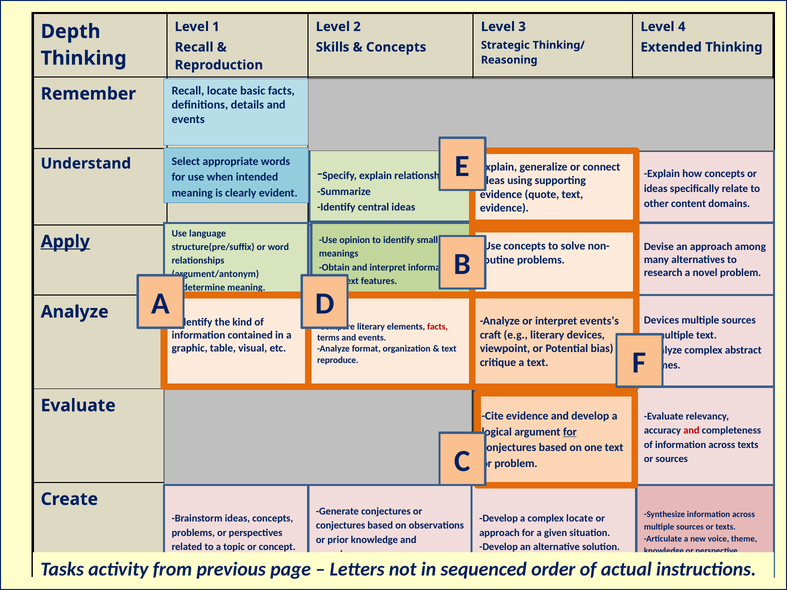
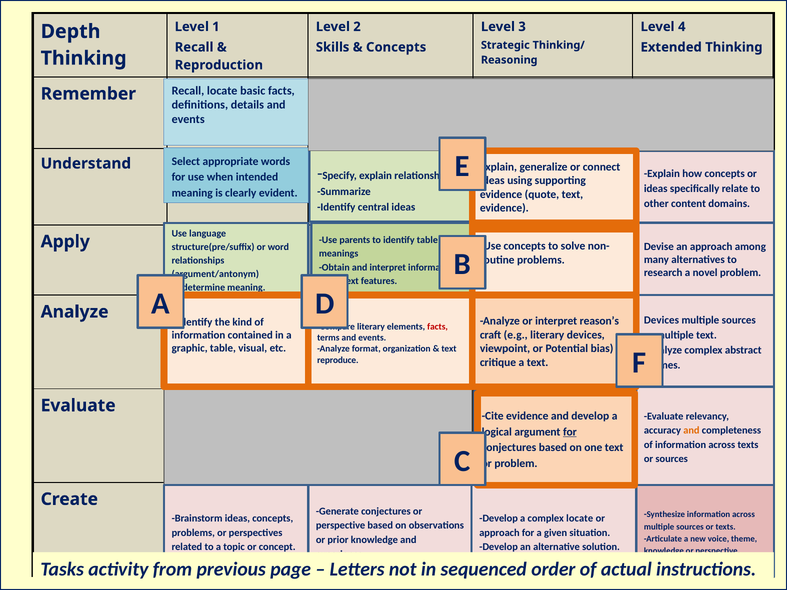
opinion: opinion -> parents
identify small: small -> table
Apply underline: present -> none
events’s: events’s -> reason’s
and at (691, 431) colour: red -> orange
conjectures at (341, 526): conjectures -> perspective
